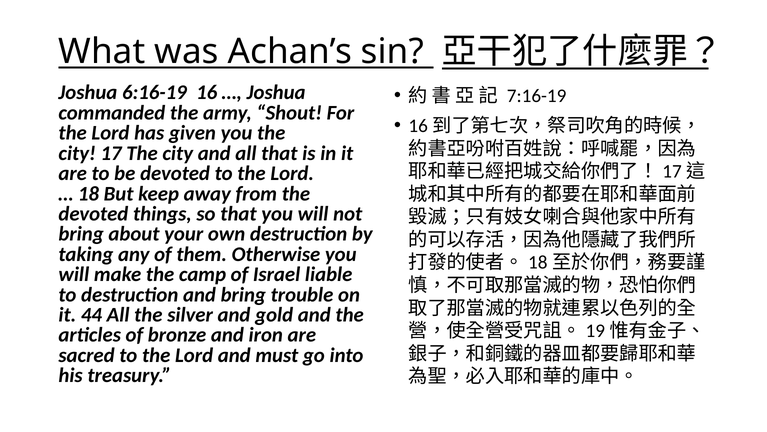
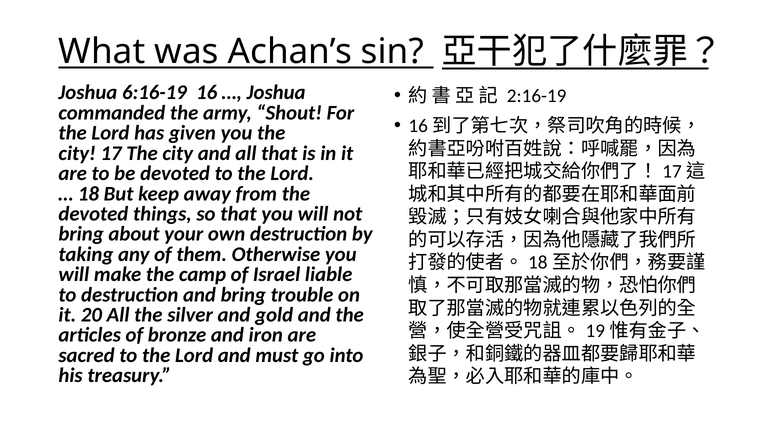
7:16-19: 7:16-19 -> 2:16-19
44: 44 -> 20
